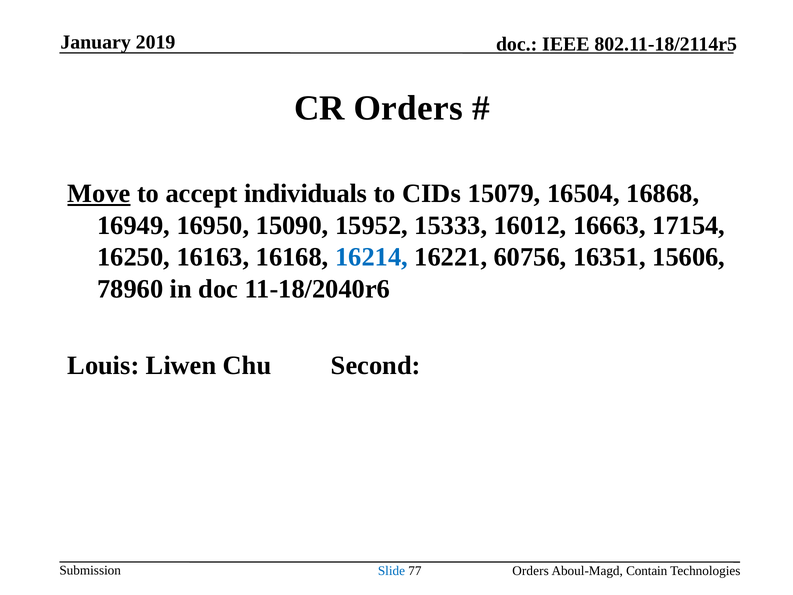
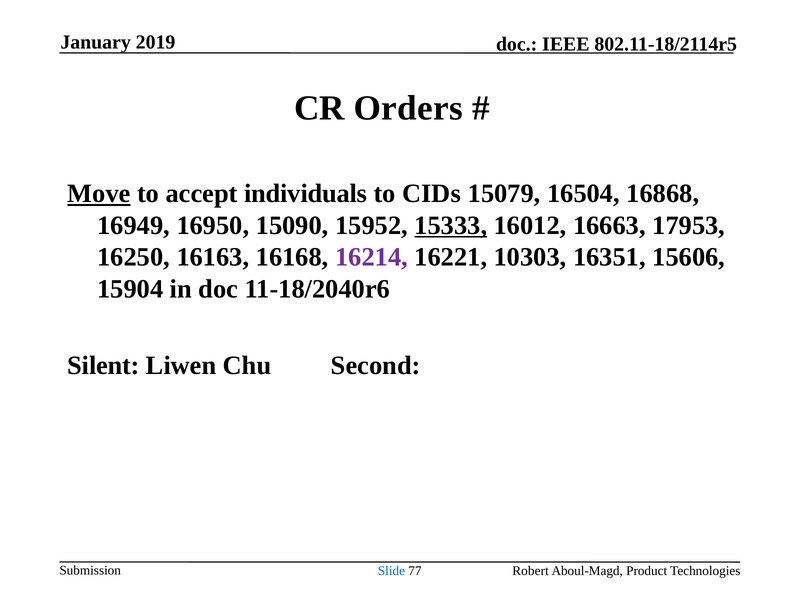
15333 underline: none -> present
17154: 17154 -> 17953
16214 colour: blue -> purple
60756: 60756 -> 10303
78960: 78960 -> 15904
Louis: Louis -> Silent
Orders at (531, 570): Orders -> Robert
Contain: Contain -> Product
